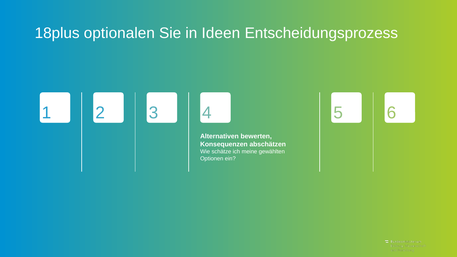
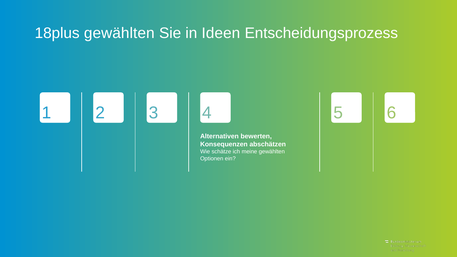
18plus optionalen: optionalen -> gewählten
